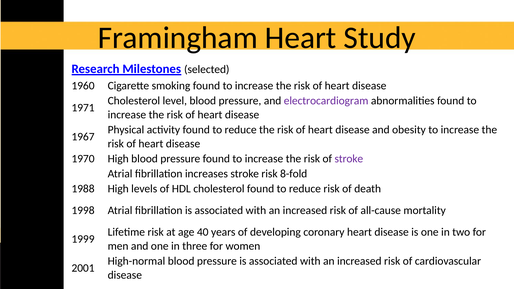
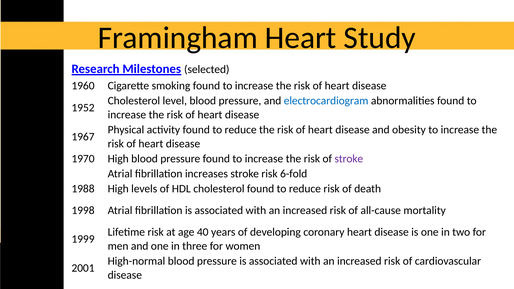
electrocardiogram colour: purple -> blue
1971: 1971 -> 1952
8-fold: 8-fold -> 6-fold
